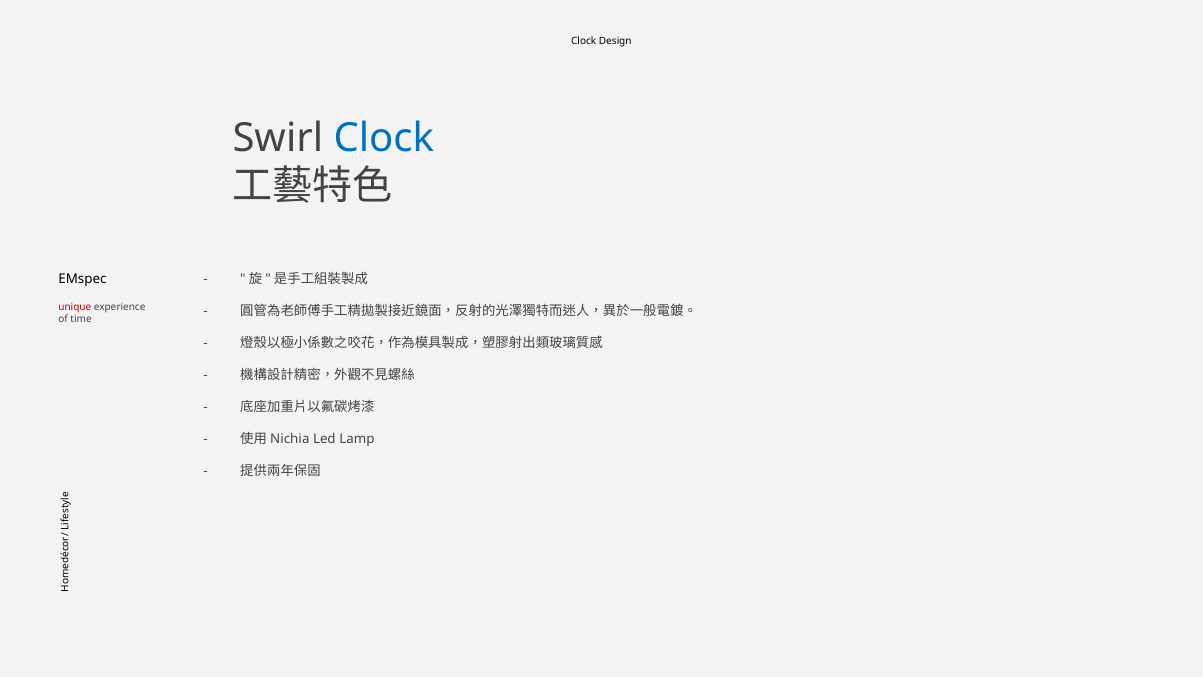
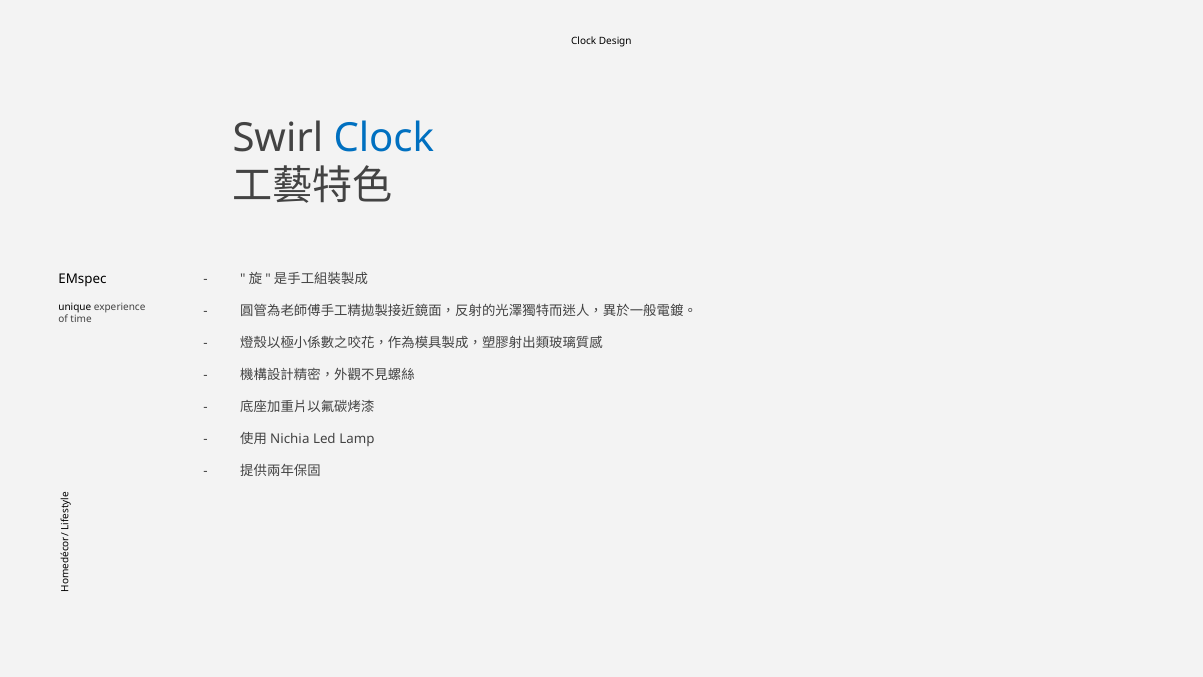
unique colour: red -> black
